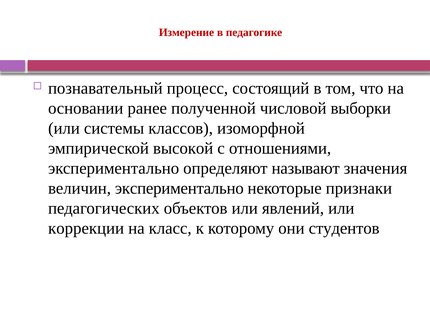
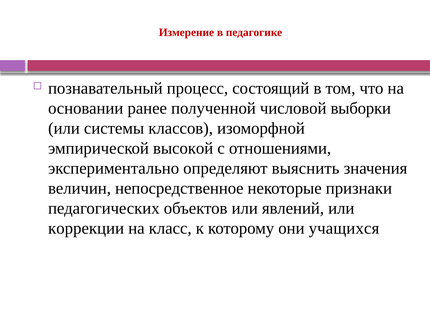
называют: называют -> выяснить
величин экспериментально: экспериментально -> непосредственное
студентов: студентов -> учащихся
